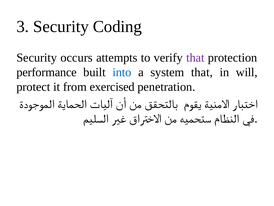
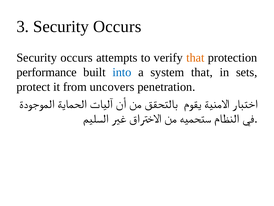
3 Security Coding: Coding -> Occurs
that at (195, 57) colour: purple -> orange
will: will -> sets
exercised: exercised -> uncovers
